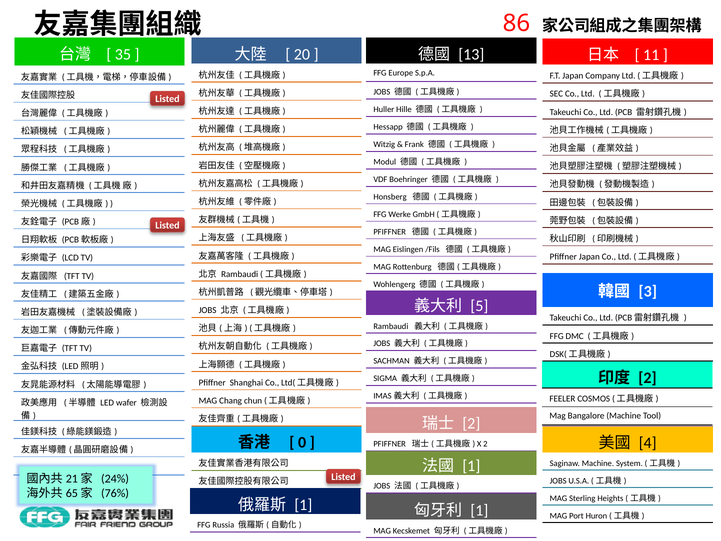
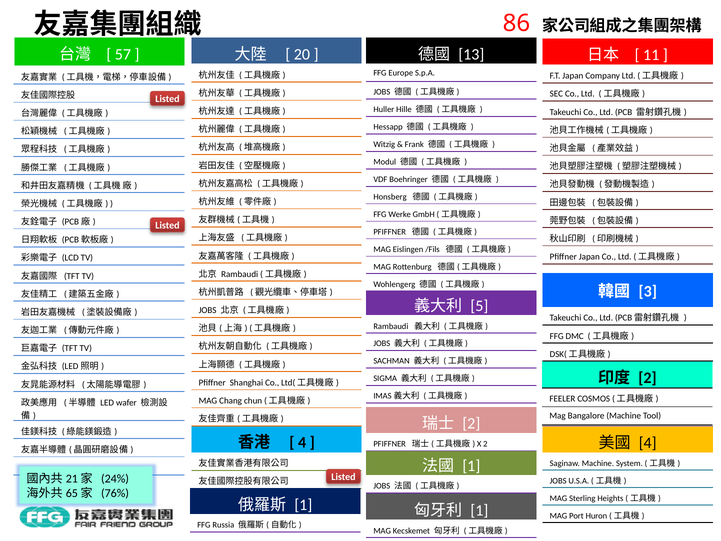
35: 35 -> 57
0 at (302, 442): 0 -> 4
